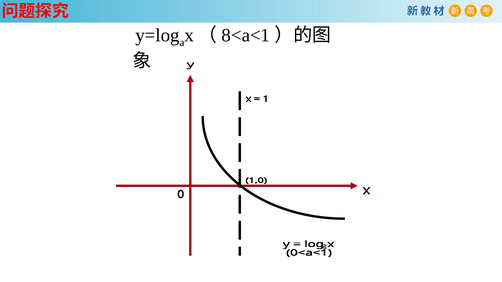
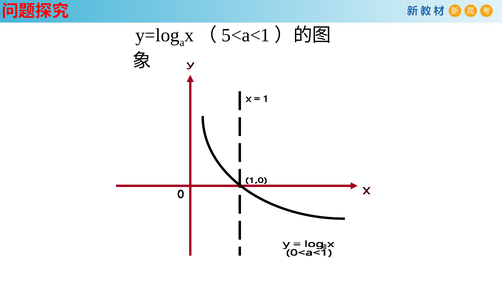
8<a<1: 8<a<1 -> 5<a<1
